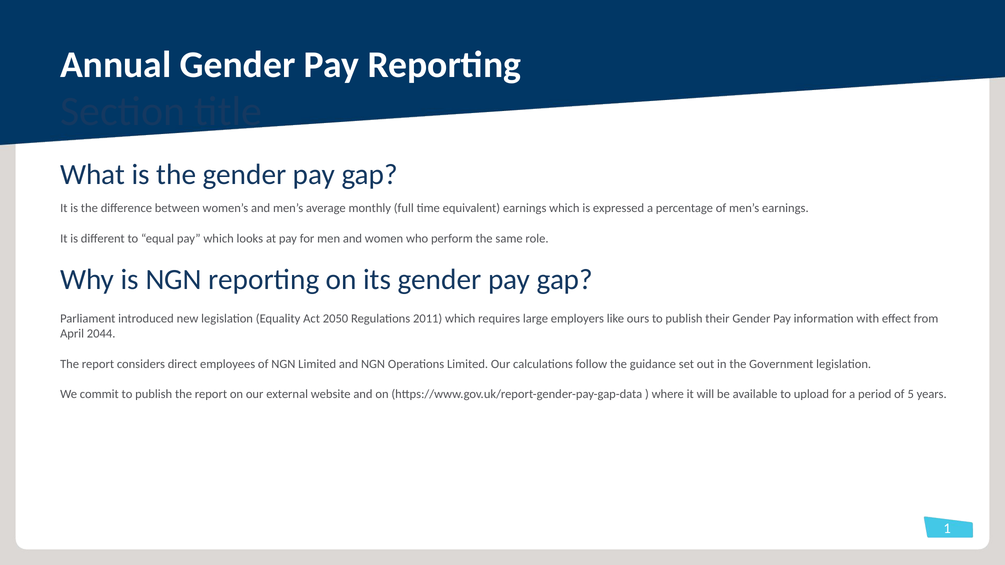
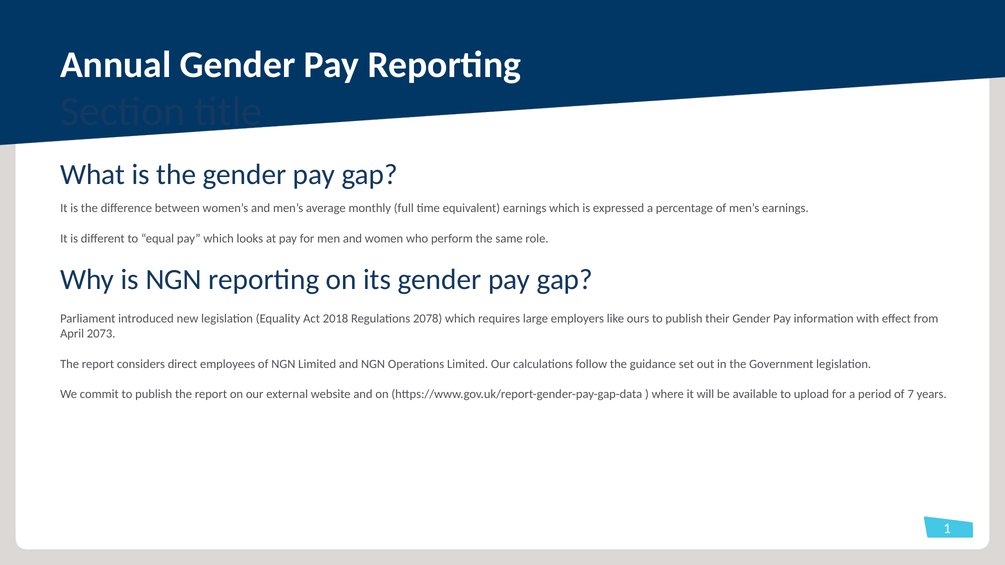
2050: 2050 -> 2018
2011: 2011 -> 2078
2044: 2044 -> 2073
5: 5 -> 7
